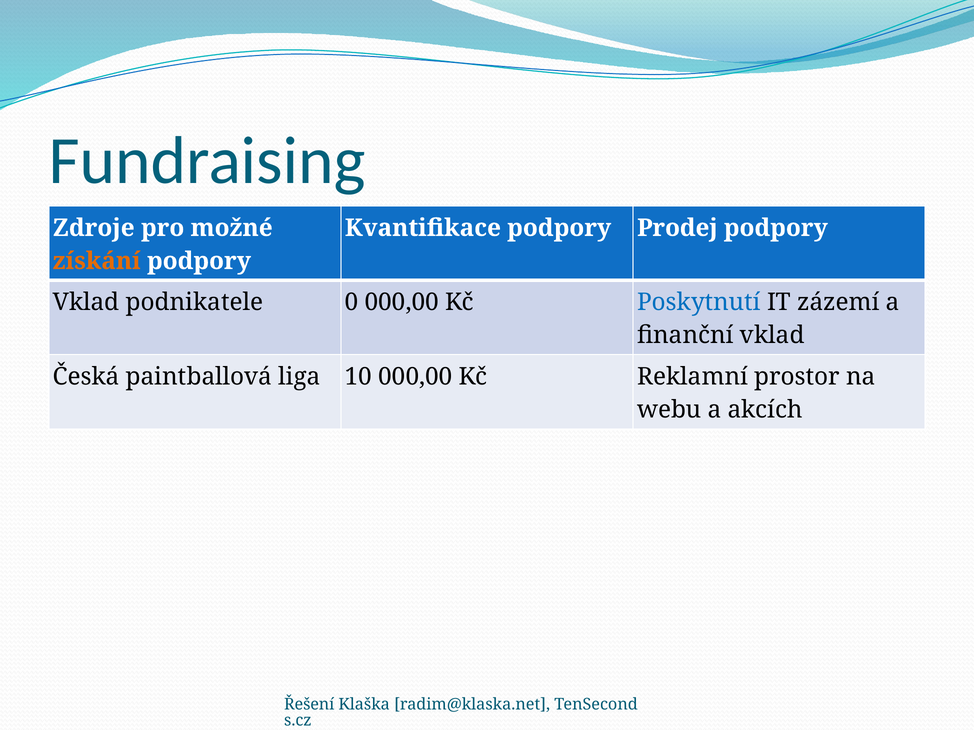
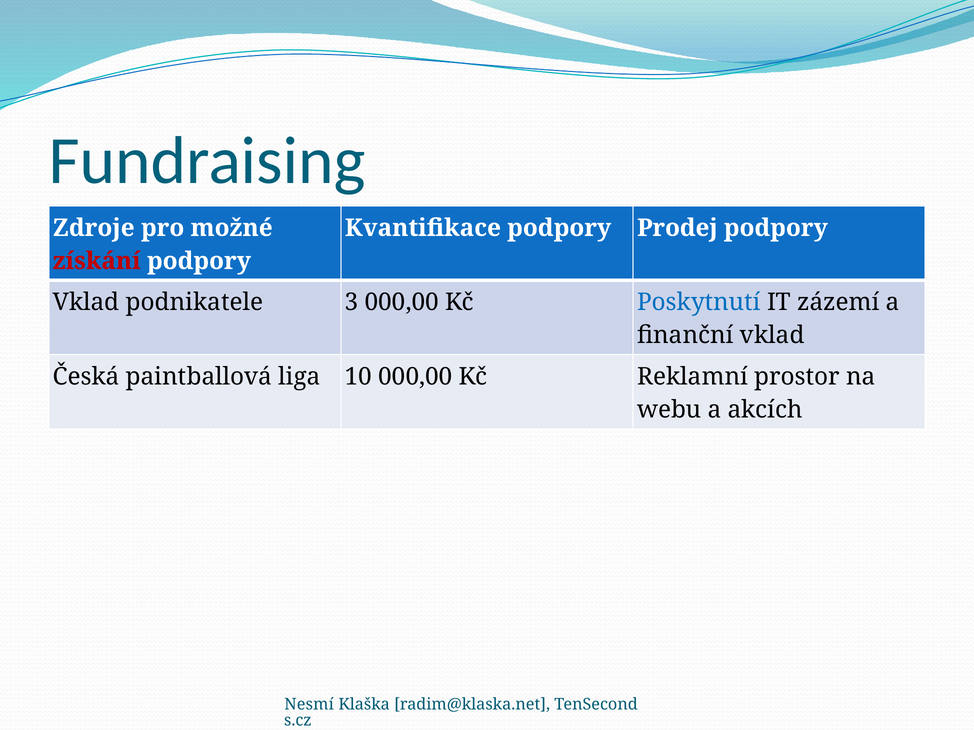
získání colour: orange -> red
0: 0 -> 3
Řešení: Řešení -> Nesmí
